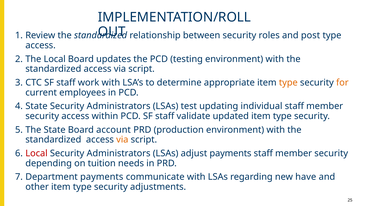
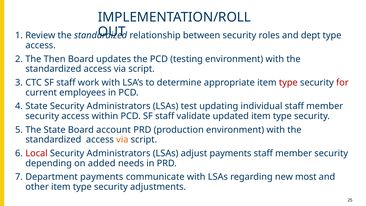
post: post -> dept
The Local: Local -> Then
type at (288, 83) colour: orange -> red
for colour: orange -> red
tuition: tuition -> added
have: have -> most
